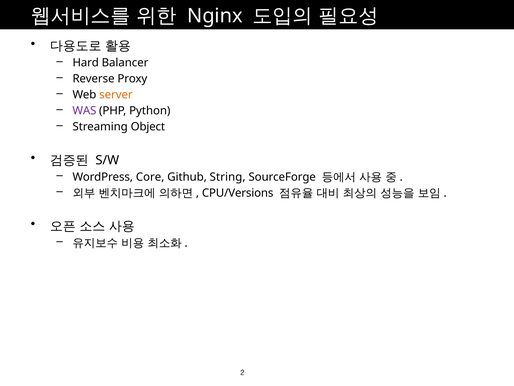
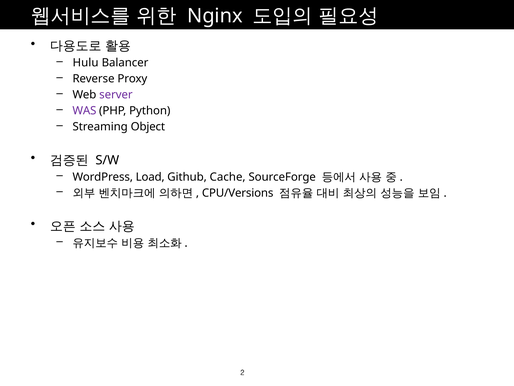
Hard: Hard -> Hulu
server colour: orange -> purple
Core: Core -> Load
String: String -> Cache
